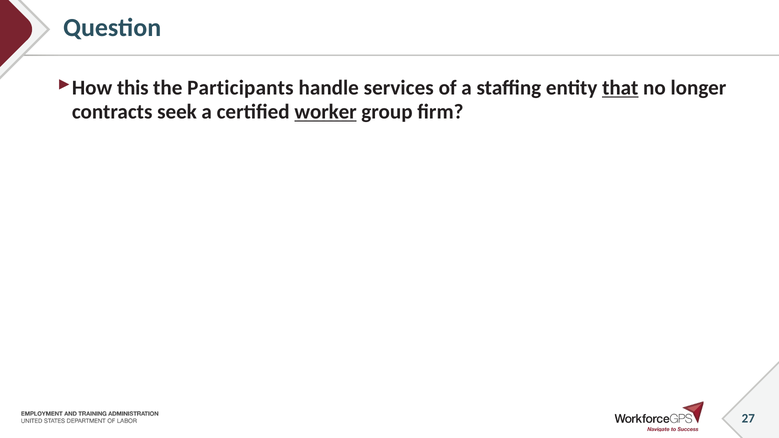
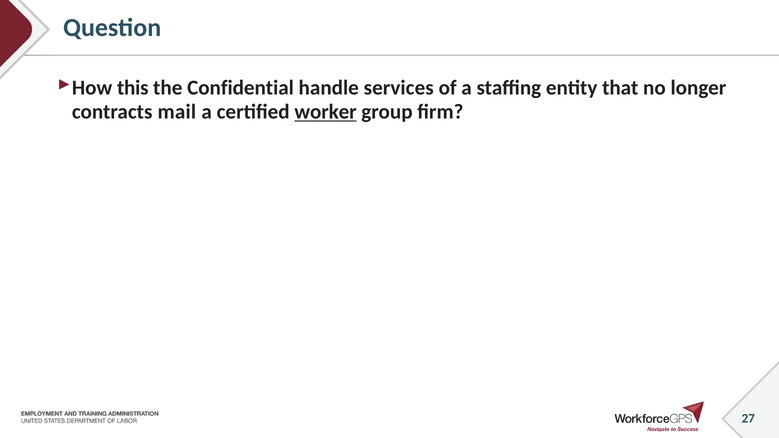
Participants: Participants -> Confidential
that underline: present -> none
seek: seek -> mail
